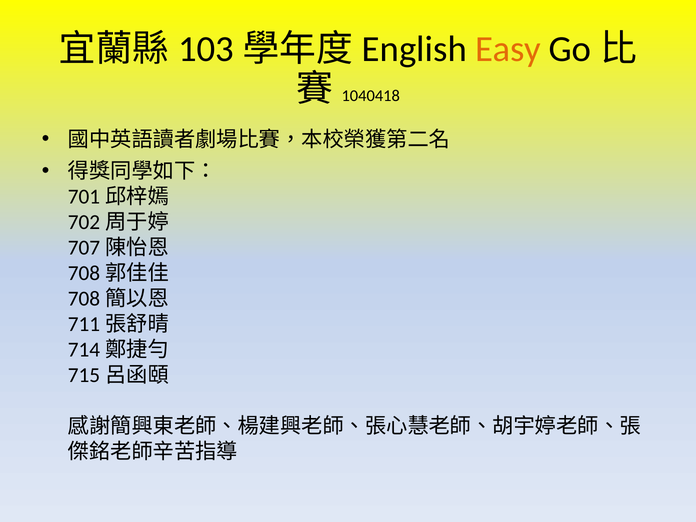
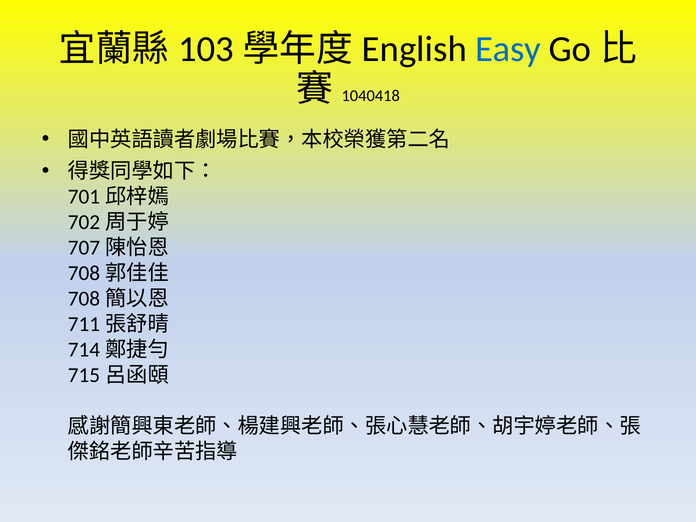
Easy colour: orange -> blue
